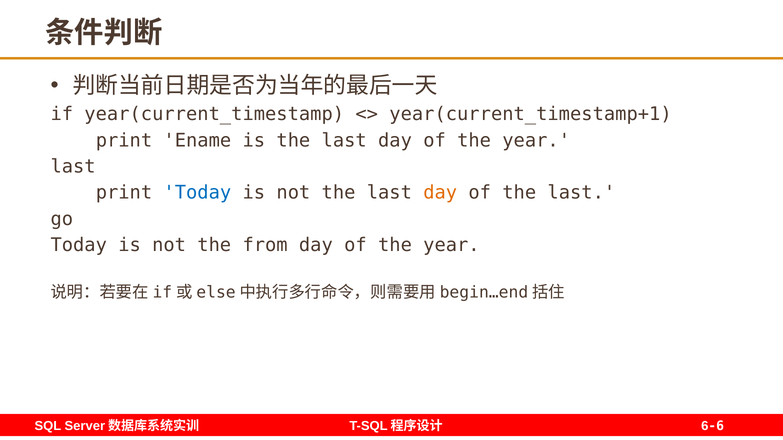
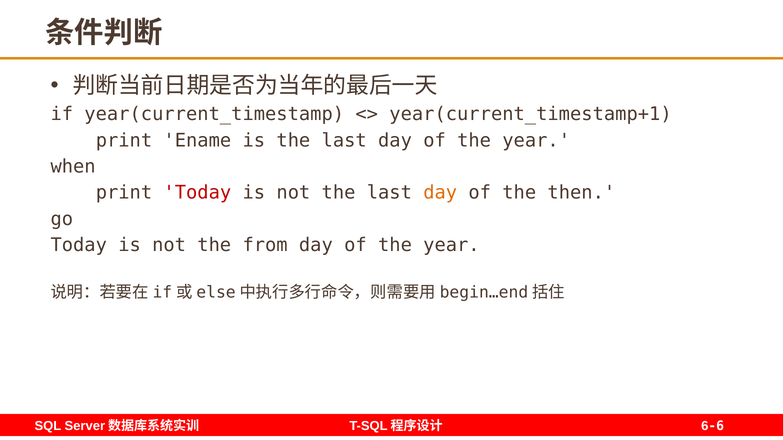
last at (73, 167): last -> when
Today at (197, 193) colour: blue -> red
of the last: last -> then
